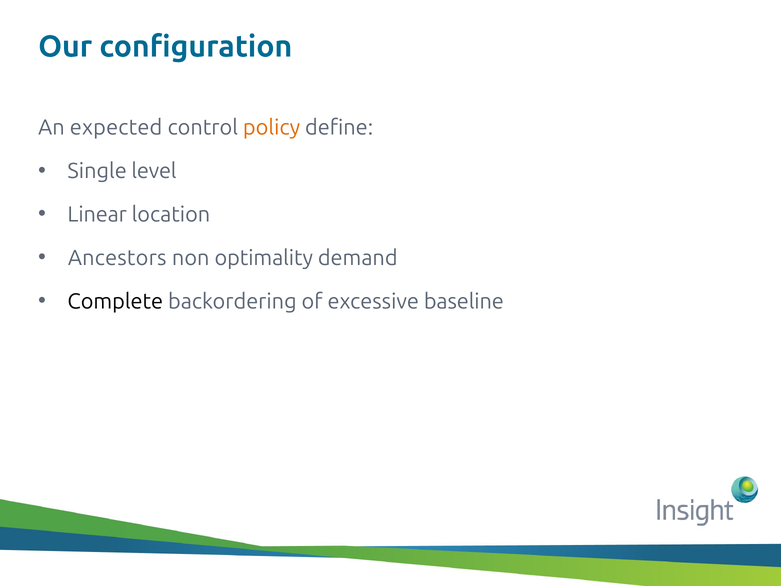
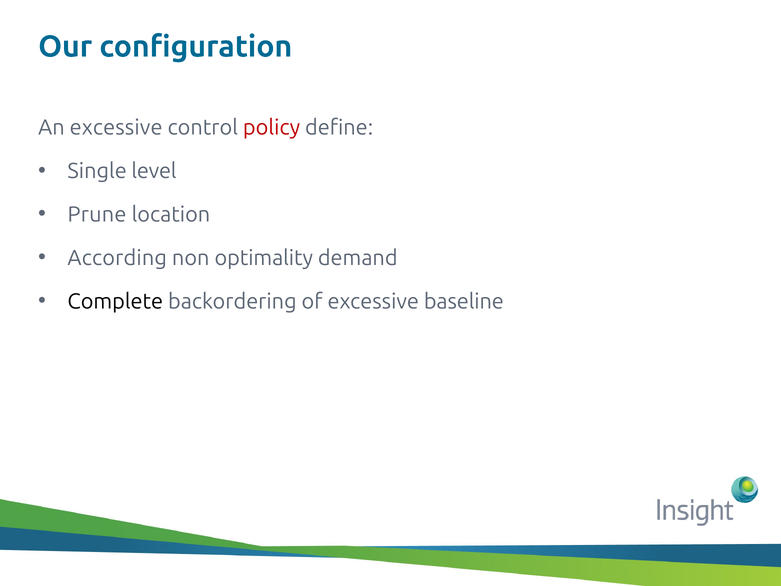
An expected: expected -> excessive
policy colour: orange -> red
Linear: Linear -> Prune
Ancestors: Ancestors -> According
